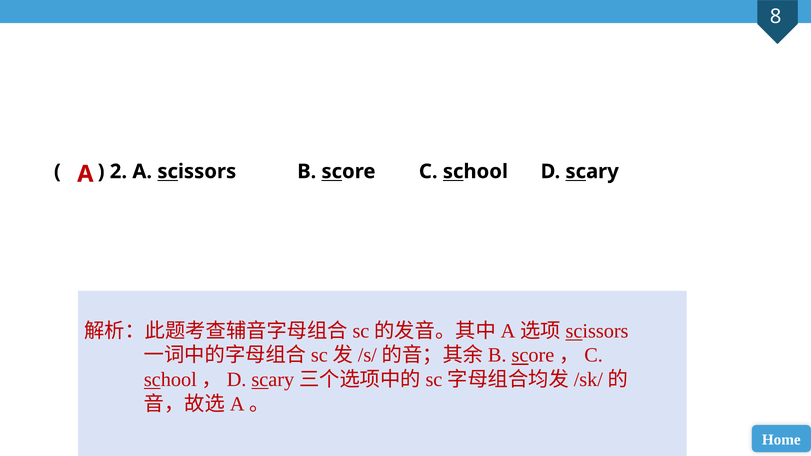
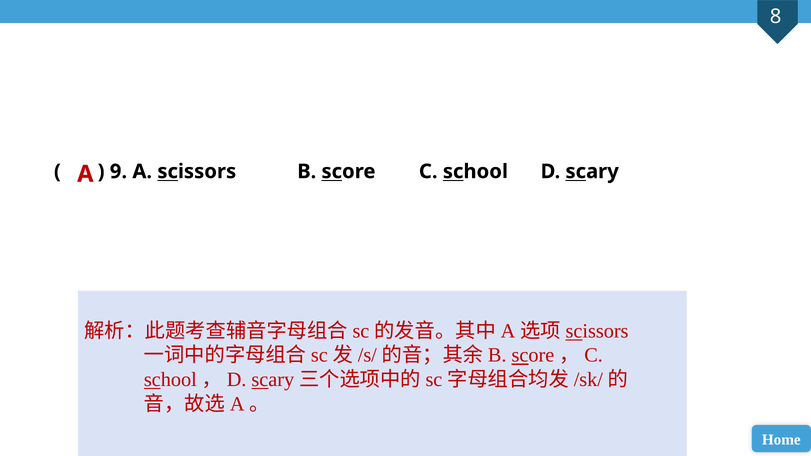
2: 2 -> 9
